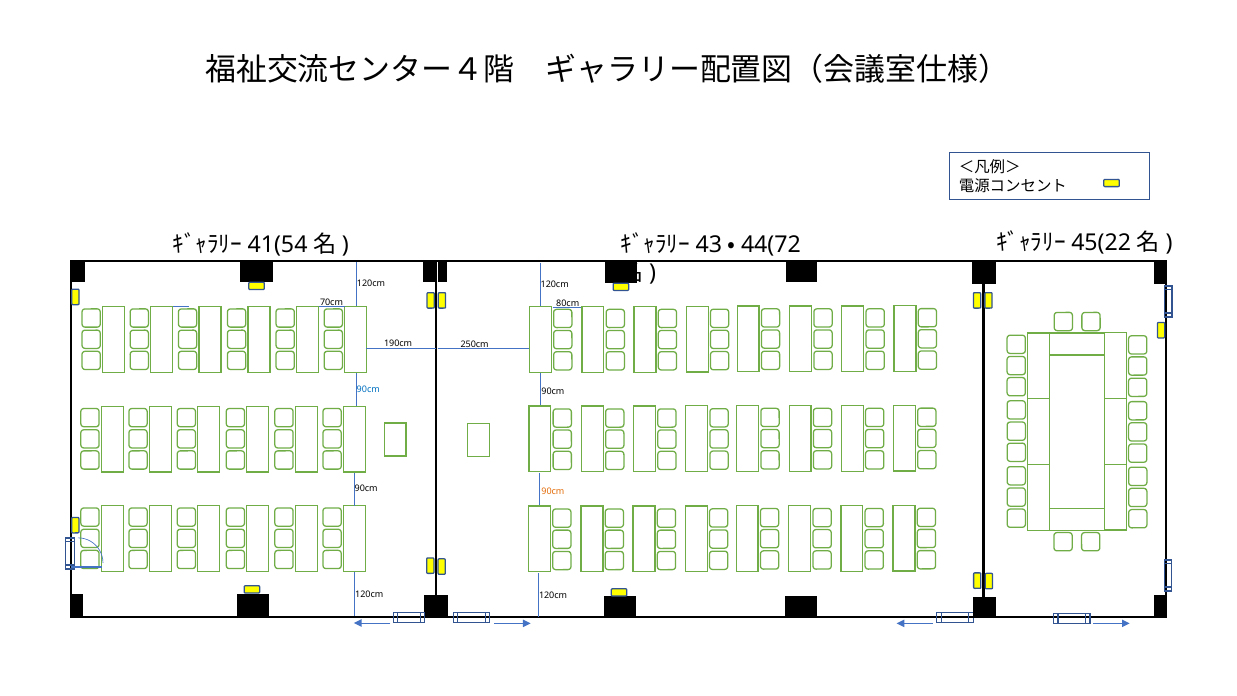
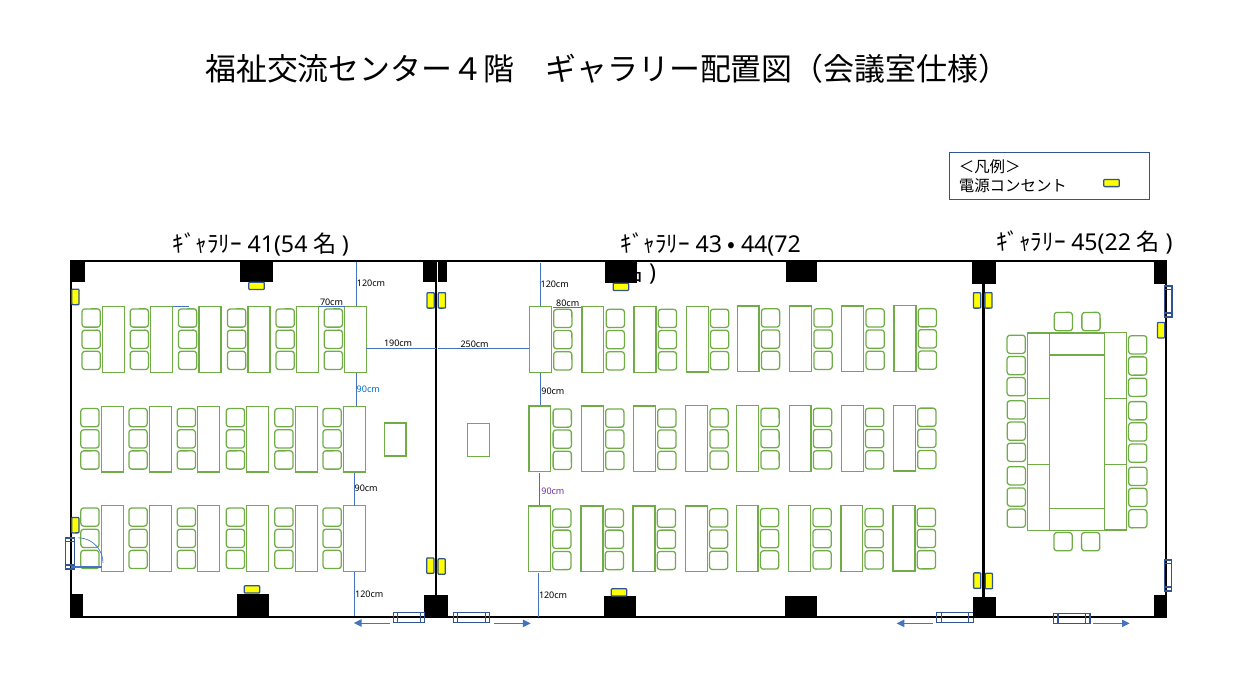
90cm at (553, 491) colour: orange -> purple
